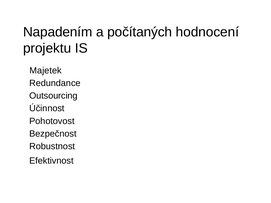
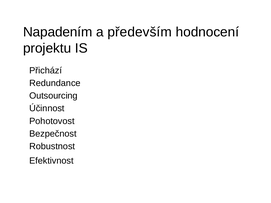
počítaných: počítaných -> především
Majetek: Majetek -> Přichází
